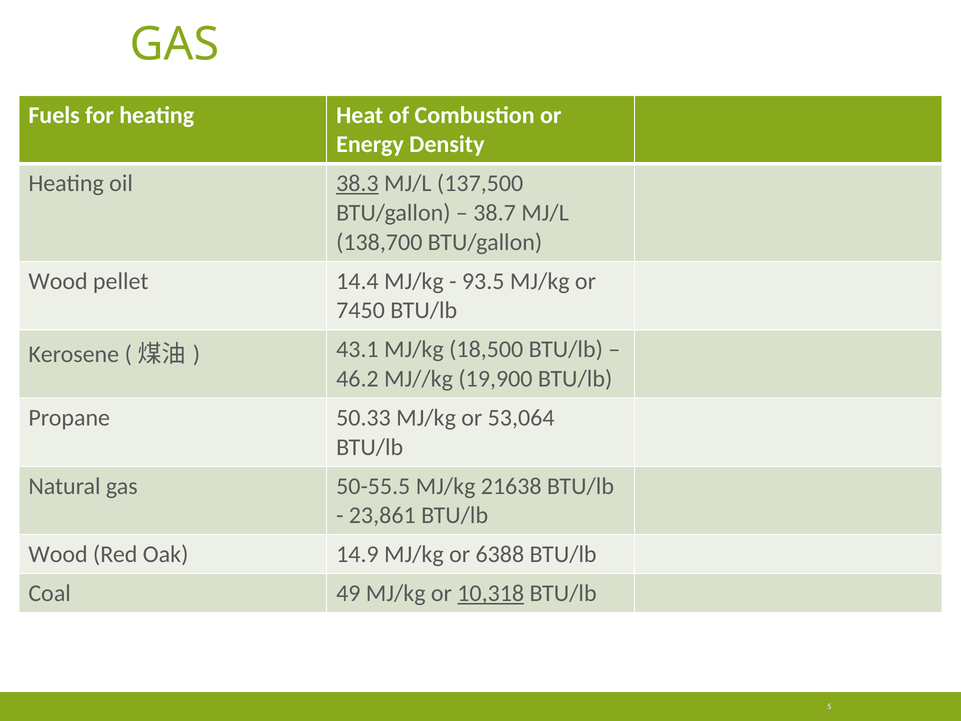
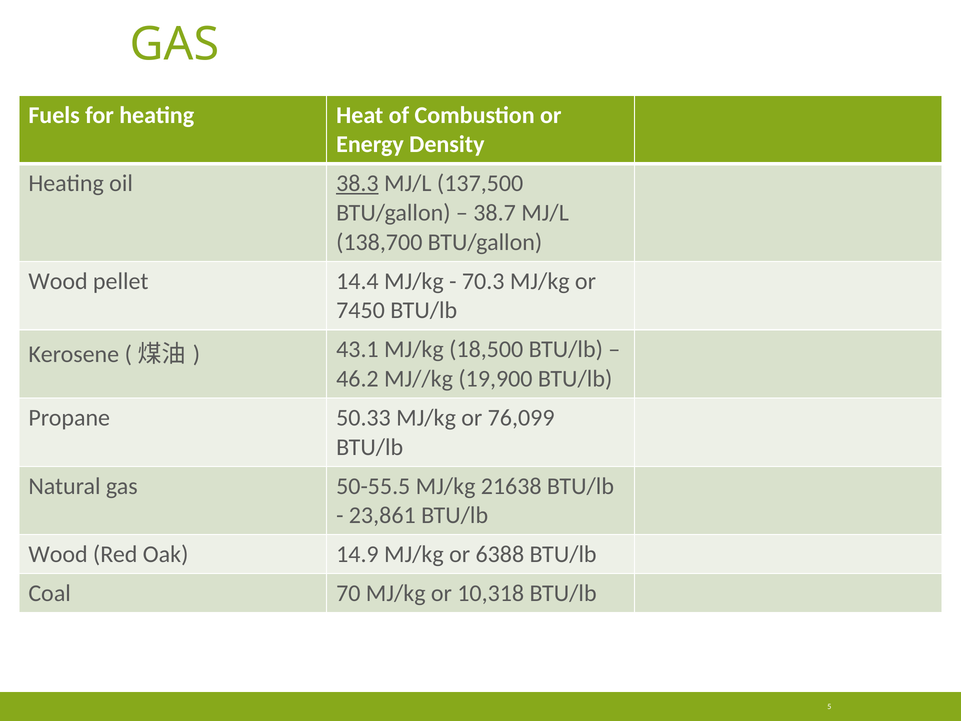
93.5: 93.5 -> 70.3
53,064: 53,064 -> 76,099
49: 49 -> 70
10,318 underline: present -> none
